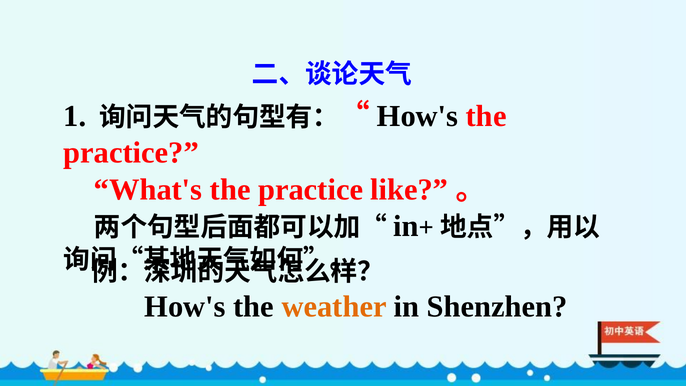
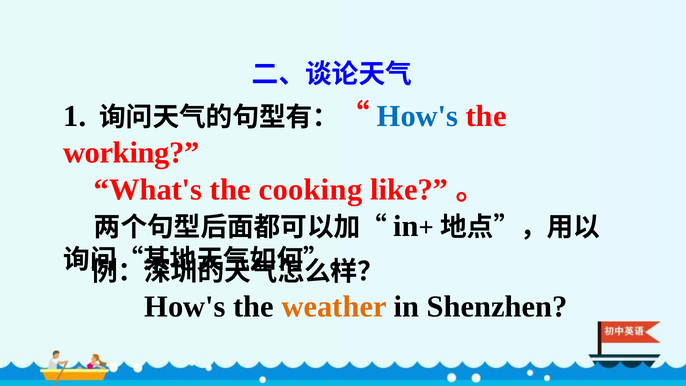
How's at (418, 116) colour: black -> blue
practice at (131, 153): practice -> working
What's the practice: practice -> cooking
